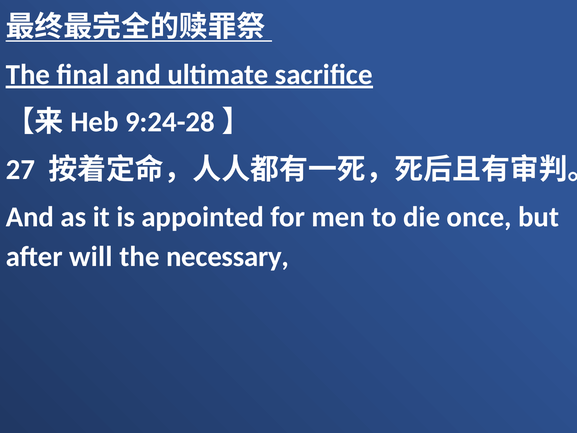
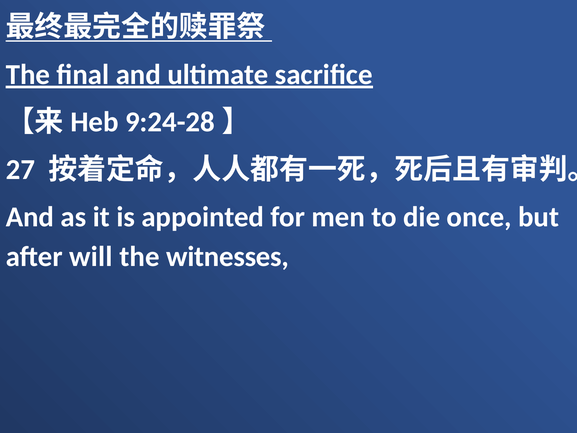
necessary: necessary -> witnesses
